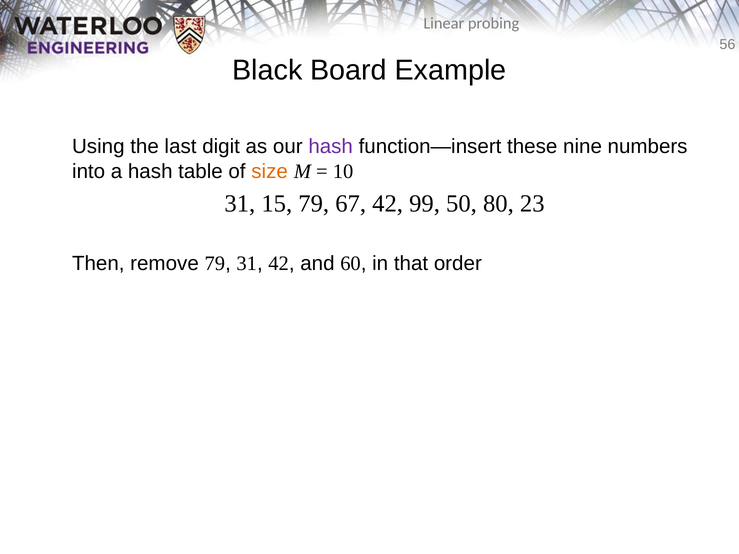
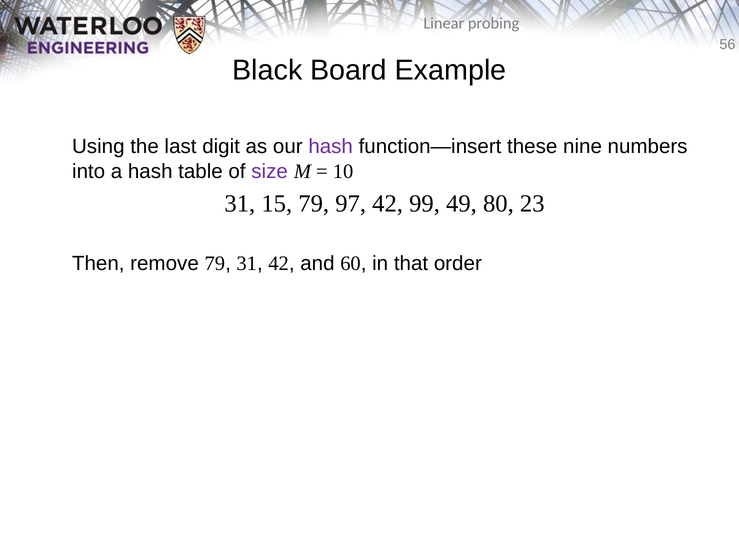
size colour: orange -> purple
67: 67 -> 97
50: 50 -> 49
